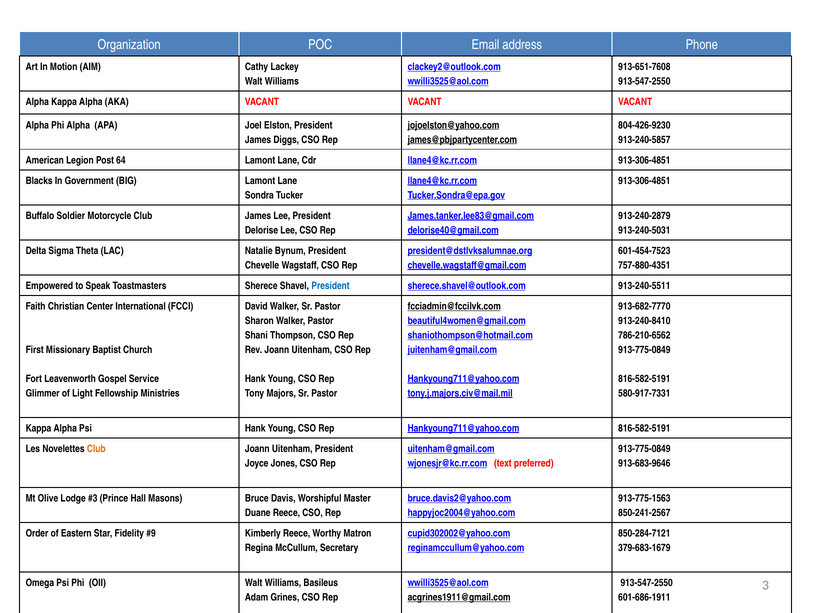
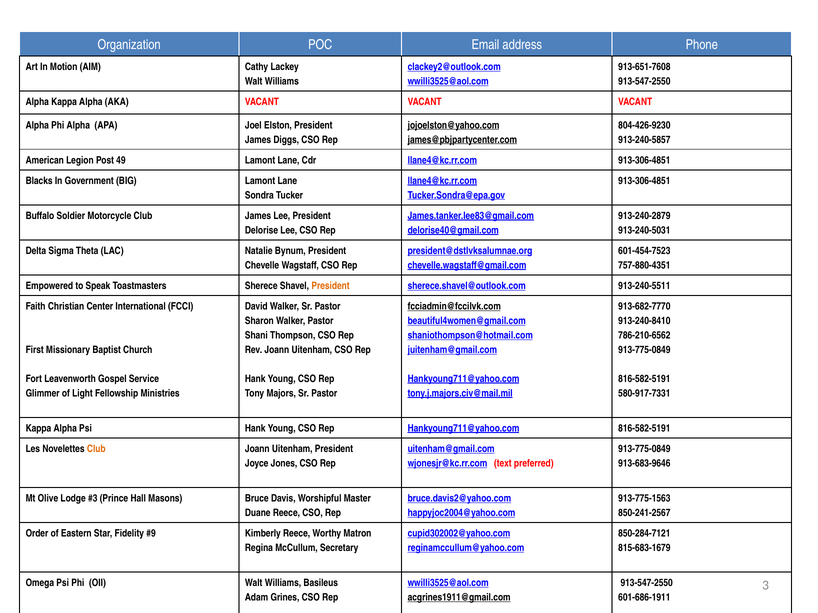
64: 64 -> 49
President at (331, 286) colour: blue -> orange
379-683-1679: 379-683-1679 -> 815-683-1679
